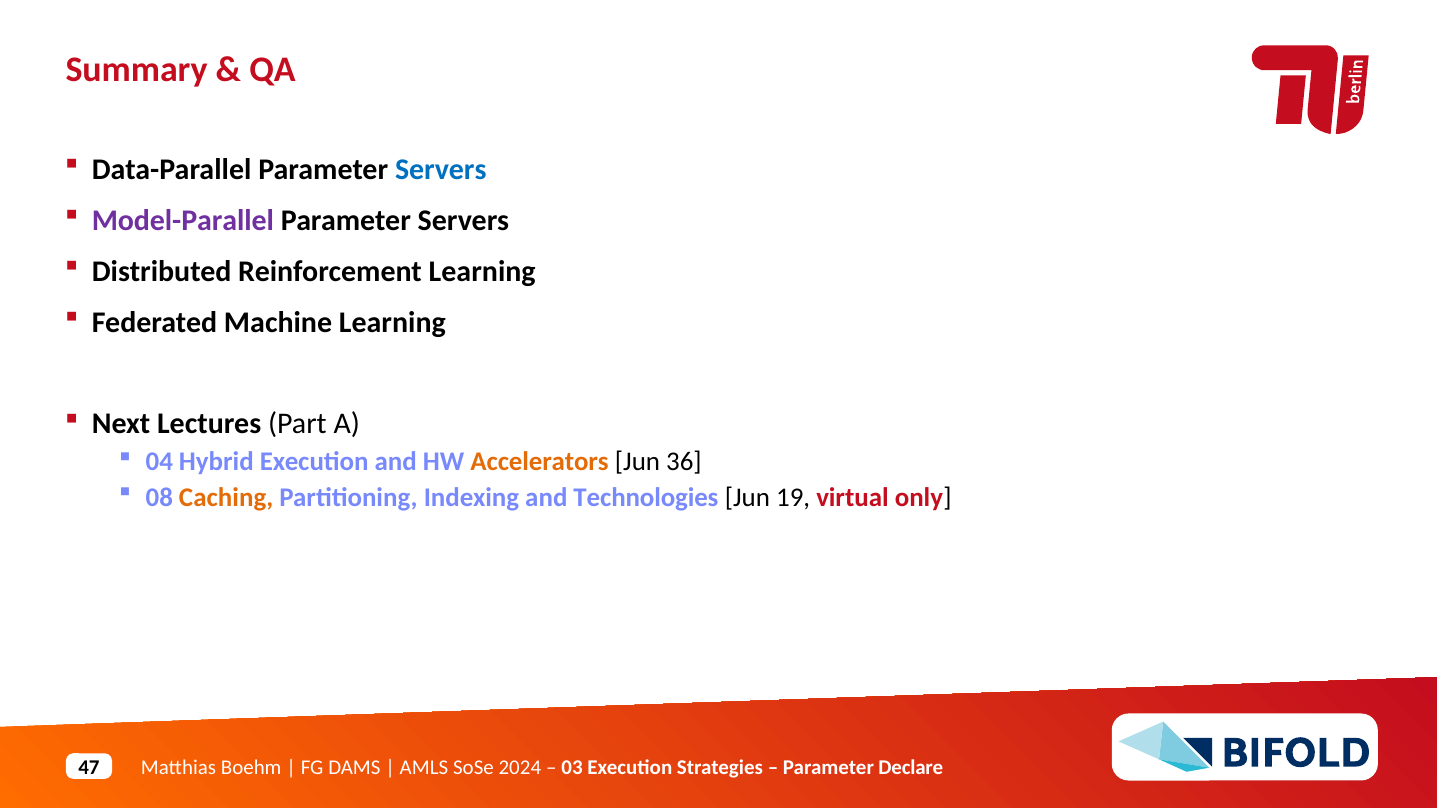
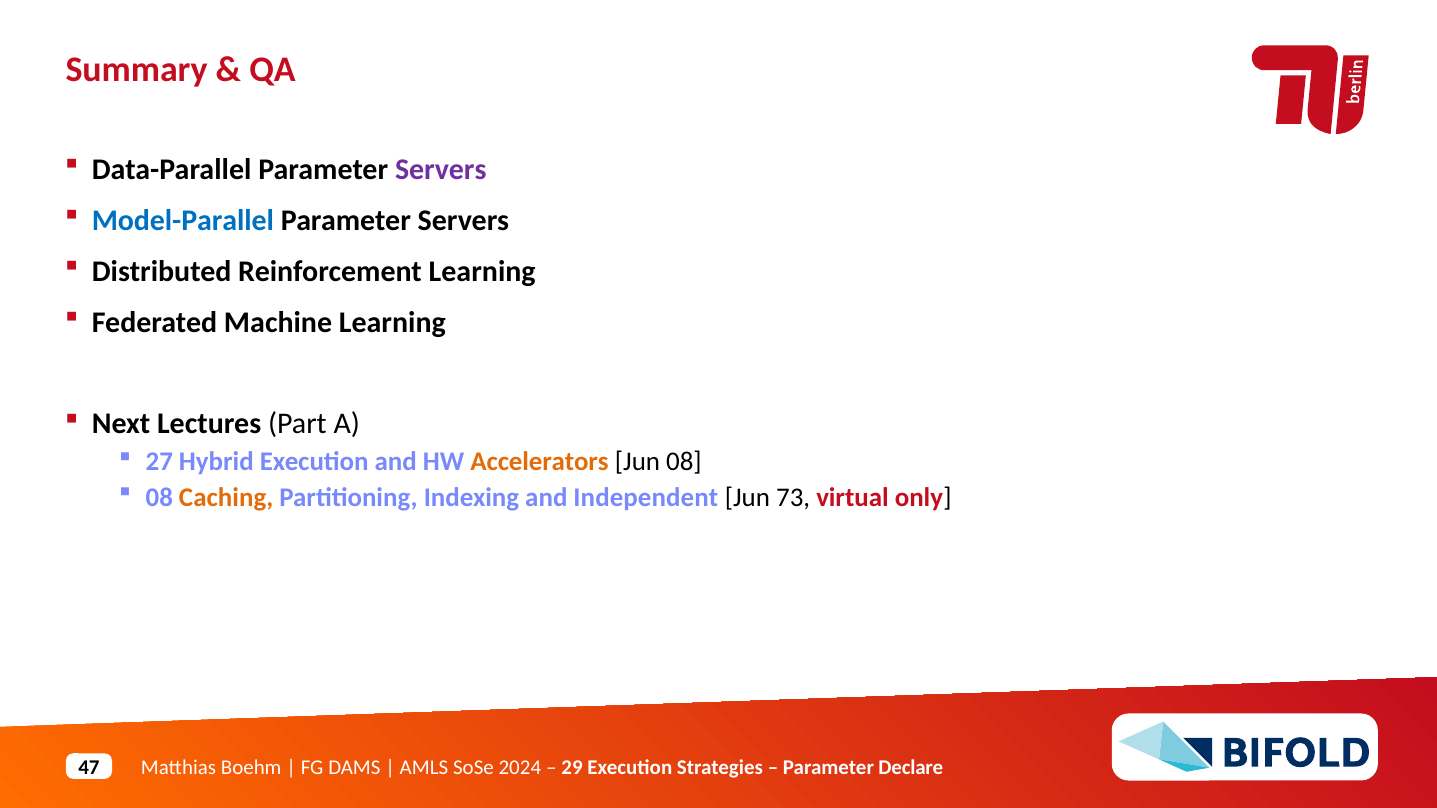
Servers at (441, 170) colour: blue -> purple
Model-Parallel colour: purple -> blue
04: 04 -> 27
Jun 36: 36 -> 08
Technologies: Technologies -> Independent
19: 19 -> 73
03: 03 -> 29
